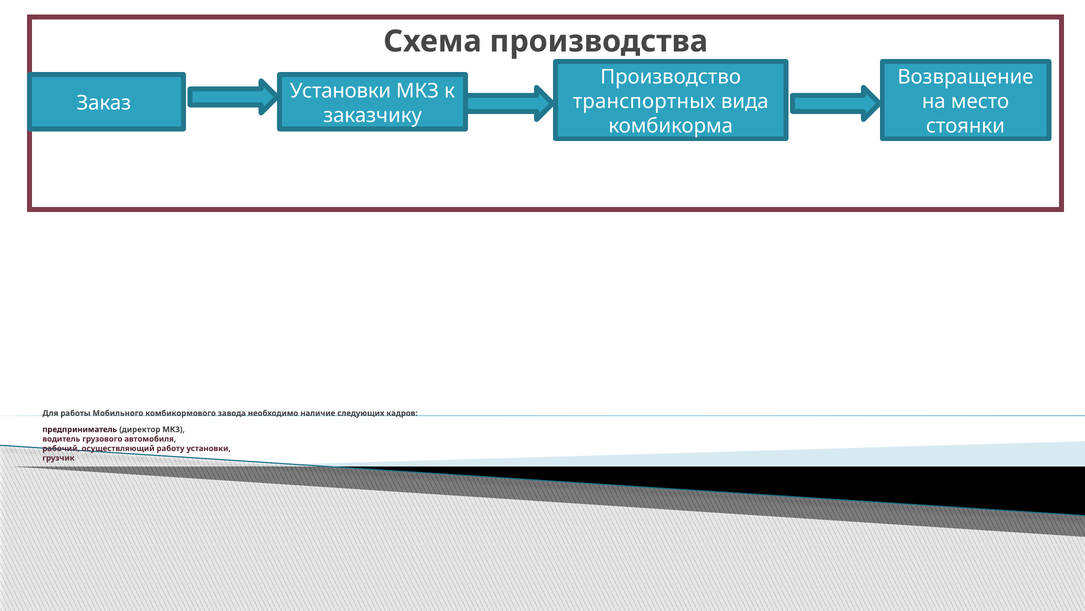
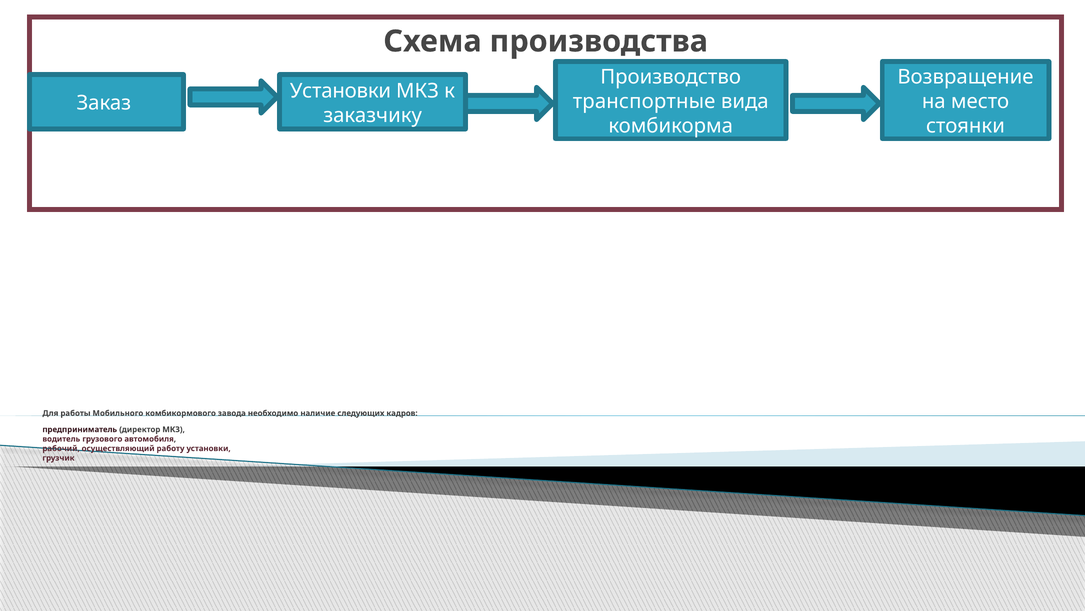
транспортных: транспортных -> транспортные
